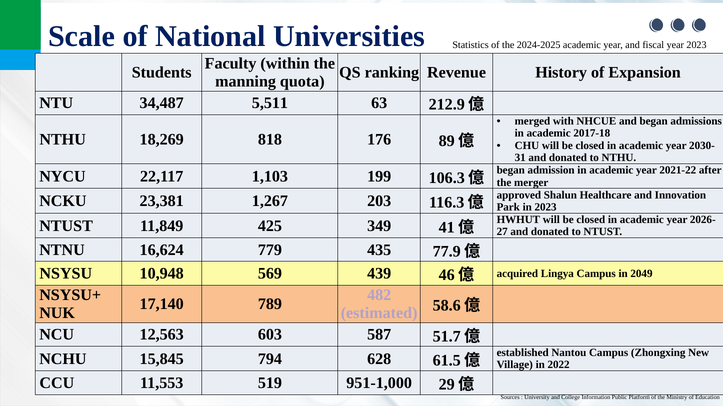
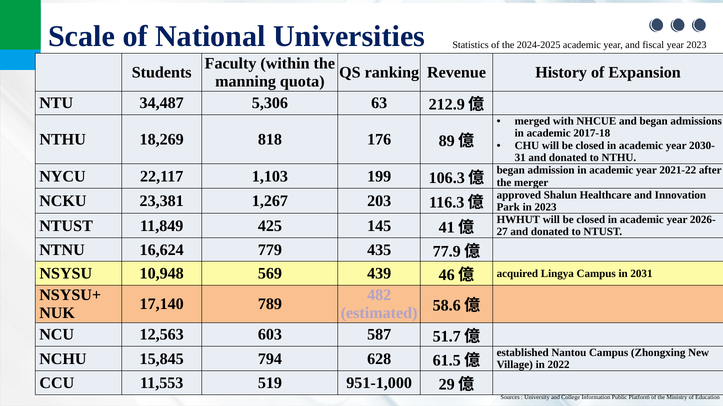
5,511: 5,511 -> 5,306
349: 349 -> 145
2049: 2049 -> 2031
